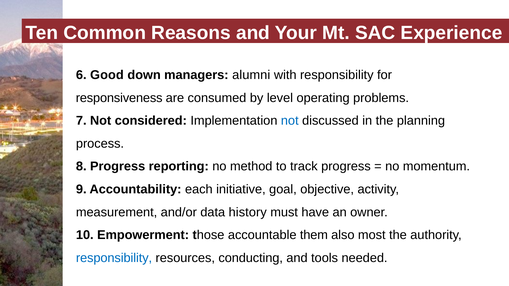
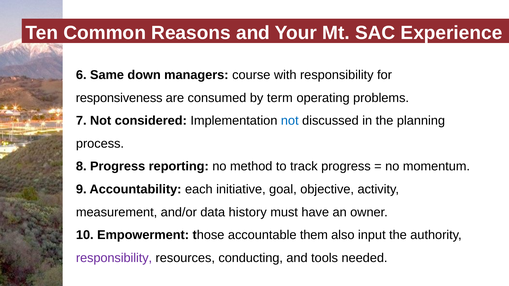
Good: Good -> Same
alumni: alumni -> course
level: level -> term
most: most -> input
responsibility at (114, 258) colour: blue -> purple
